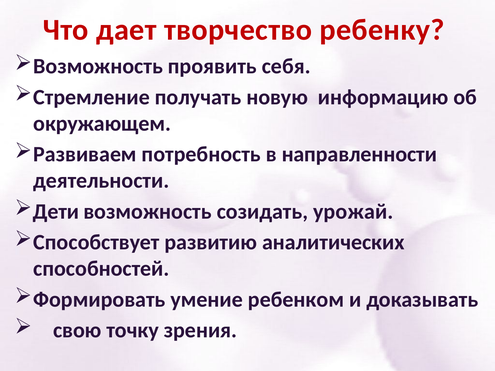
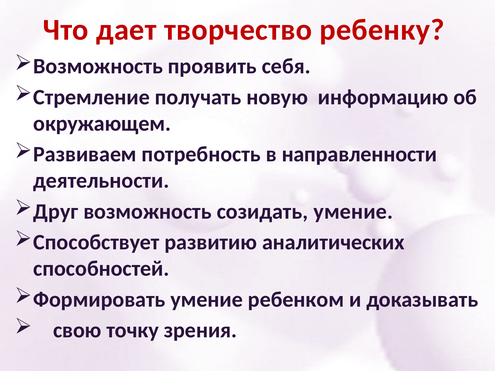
Дети: Дети -> Друг
созидать урожай: урожай -> умение
